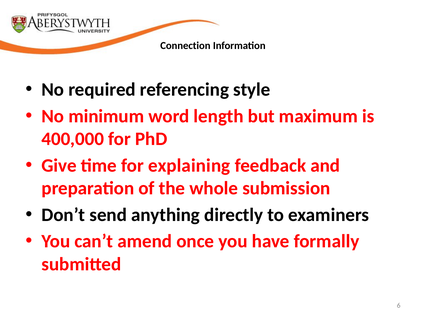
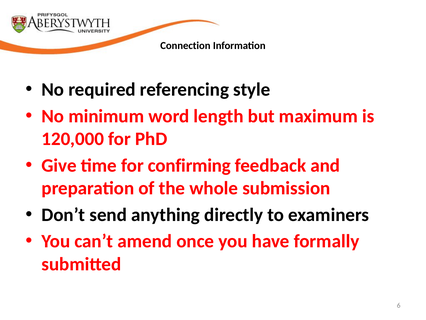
400,000: 400,000 -> 120,000
explaining: explaining -> confirming
